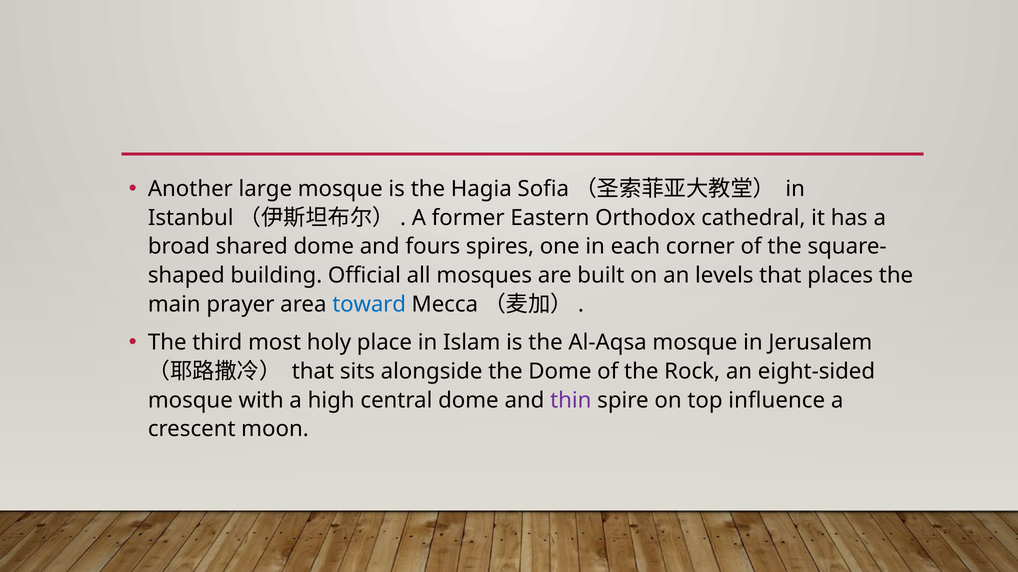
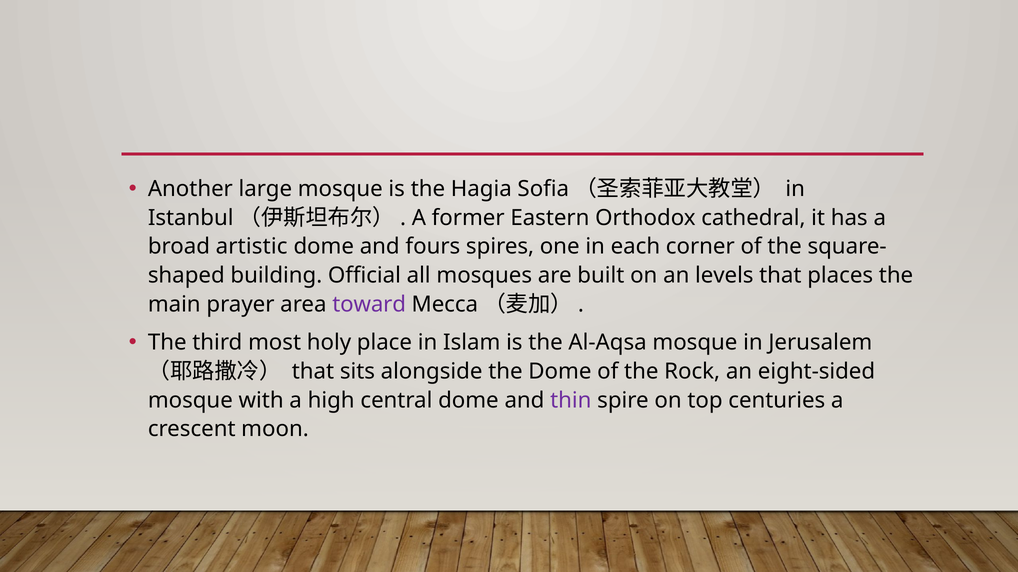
shared: shared -> artistic
toward colour: blue -> purple
influence: influence -> centuries
